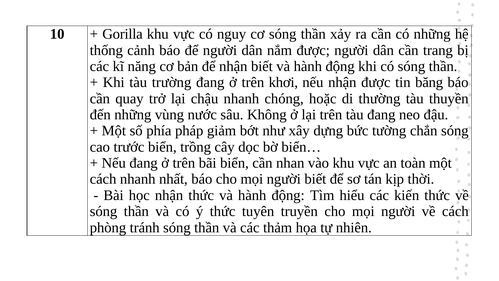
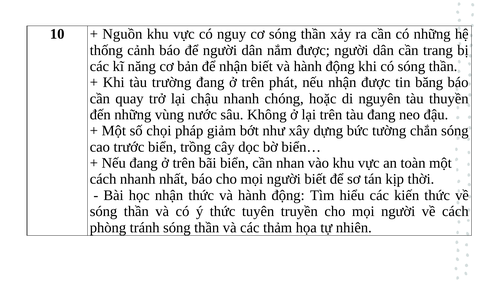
Gorilla: Gorilla -> Nguồn
khơi: khơi -> phát
thường: thường -> nguyên
phía: phía -> chọi
